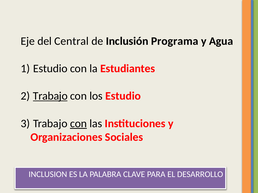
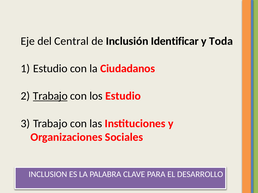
Programa: Programa -> Identificar
Agua: Agua -> Toda
Estudiantes: Estudiantes -> Ciudadanos
con at (78, 124) underline: present -> none
